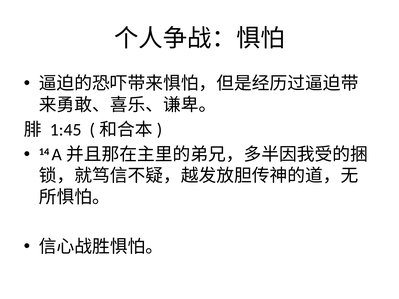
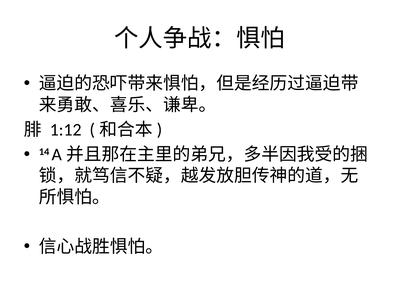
1:45: 1:45 -> 1:12
